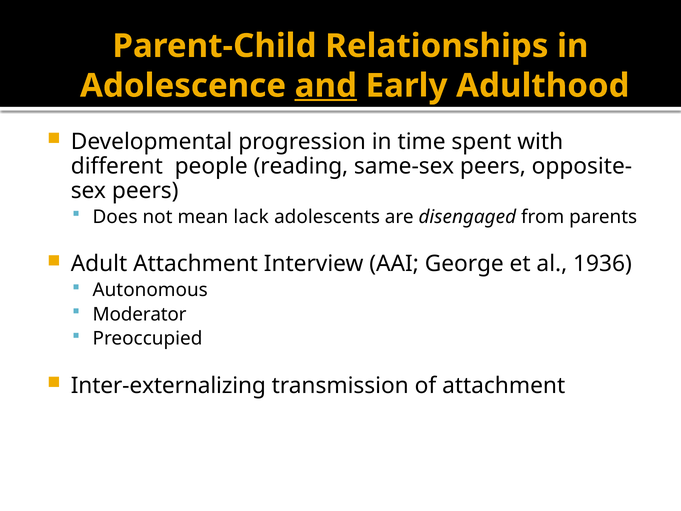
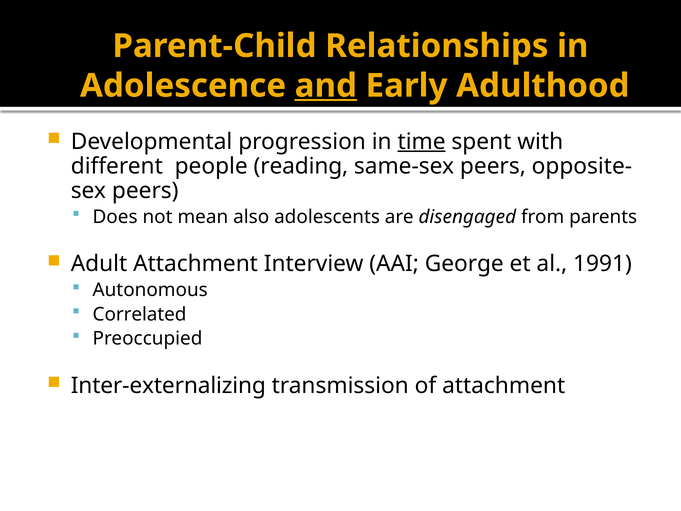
time underline: none -> present
lack: lack -> also
1936: 1936 -> 1991
Moderator: Moderator -> Correlated
